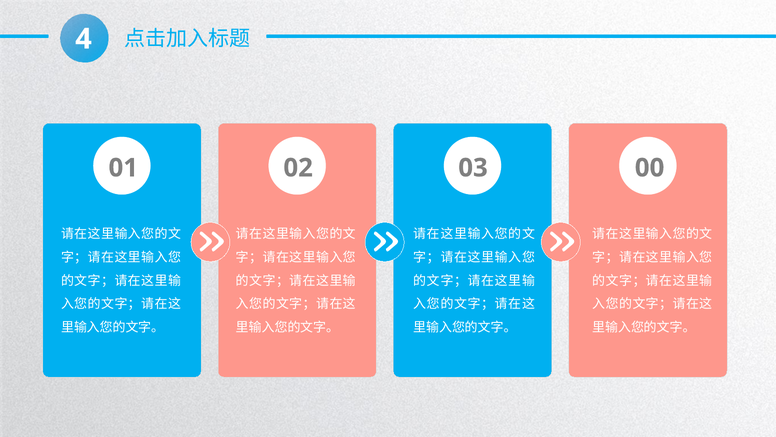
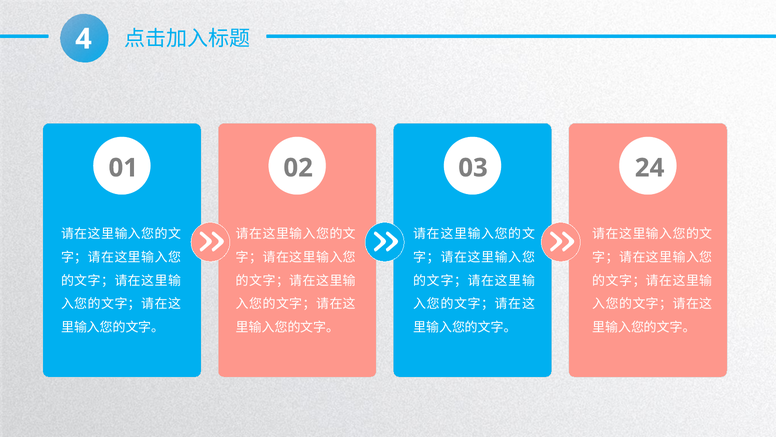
00: 00 -> 24
